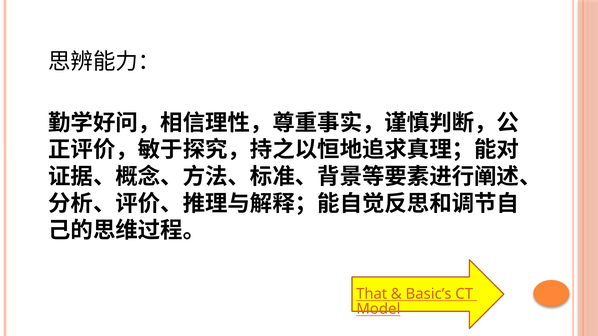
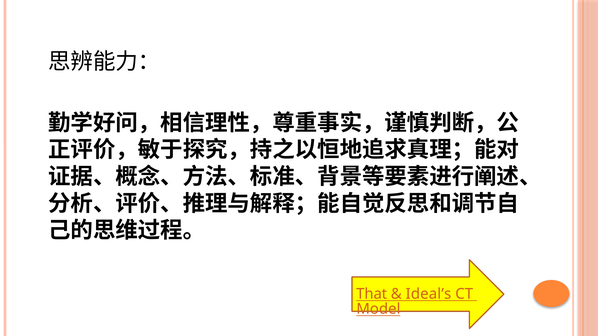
Basic’s: Basic’s -> Ideal’s
